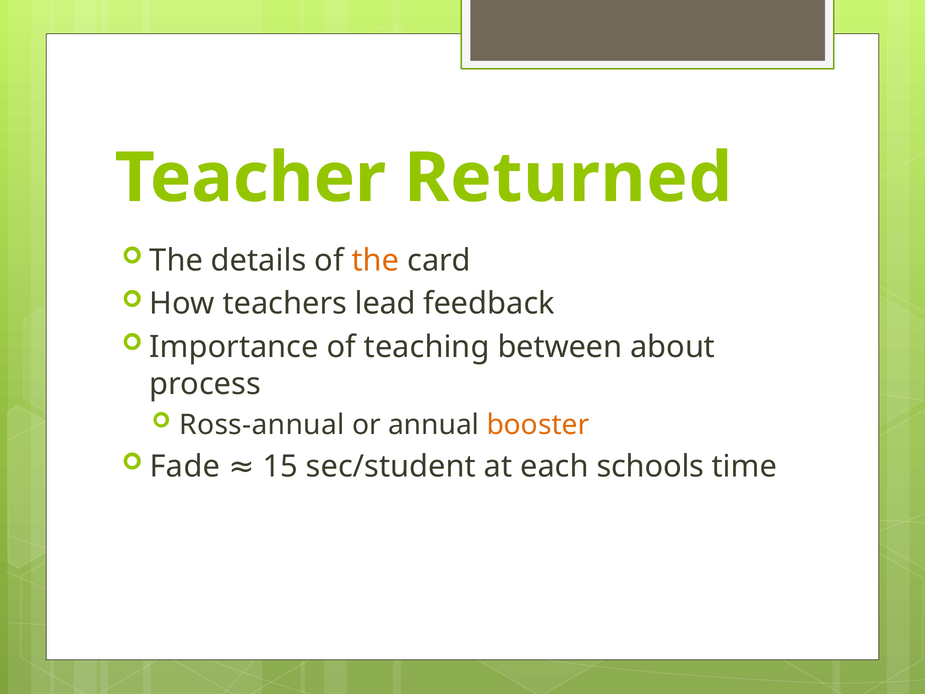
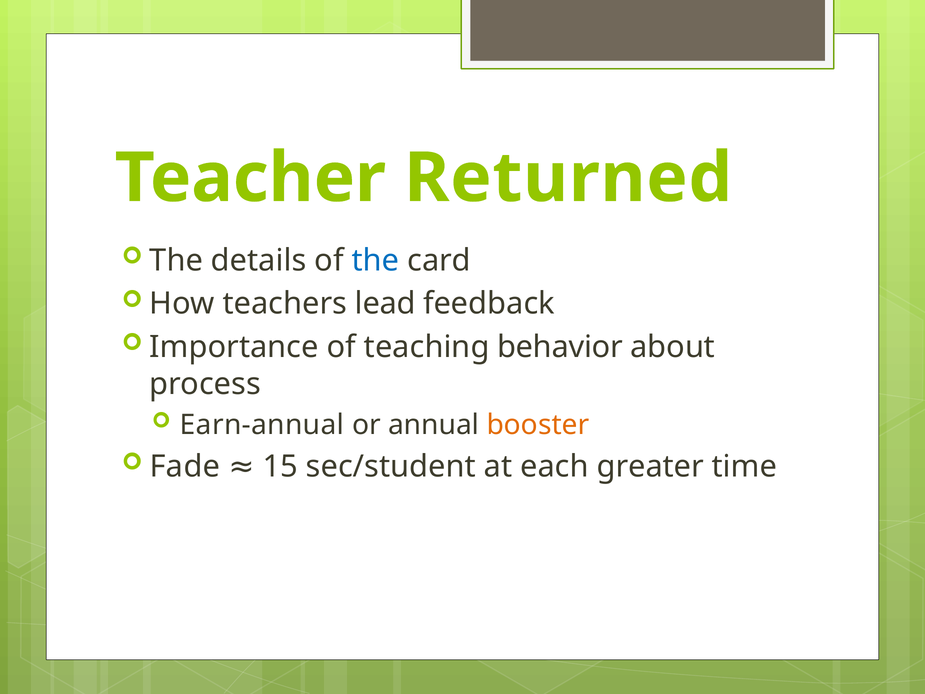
the at (375, 260) colour: orange -> blue
between: between -> behavior
Ross-annual: Ross-annual -> Earn-annual
schools: schools -> greater
